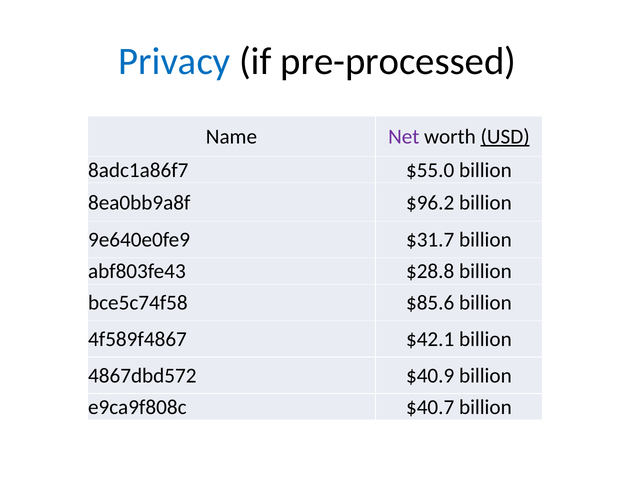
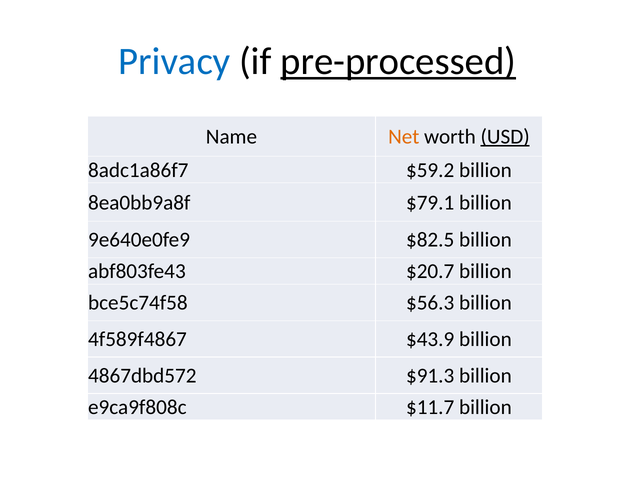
pre-processed underline: none -> present
Net colour: purple -> orange
$55.0: $55.0 -> $59.2
$96.2: $96.2 -> $79.1
$31.7: $31.7 -> $82.5
$28.8: $28.8 -> $20.7
$85.6: $85.6 -> $56.3
$42.1: $42.1 -> $43.9
$40.9: $40.9 -> $91.3
$40.7: $40.7 -> $11.7
